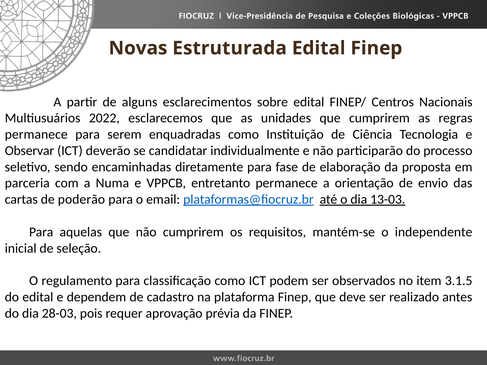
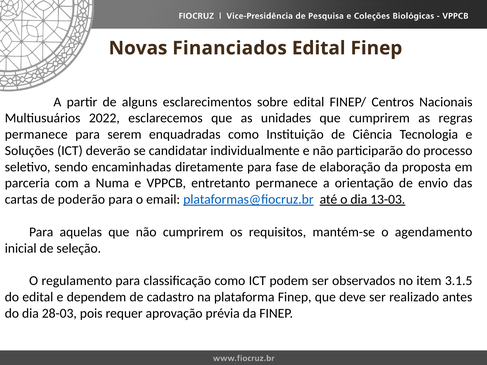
Estruturada: Estruturada -> Financiados
Observar: Observar -> Soluções
independente: independente -> agendamento
